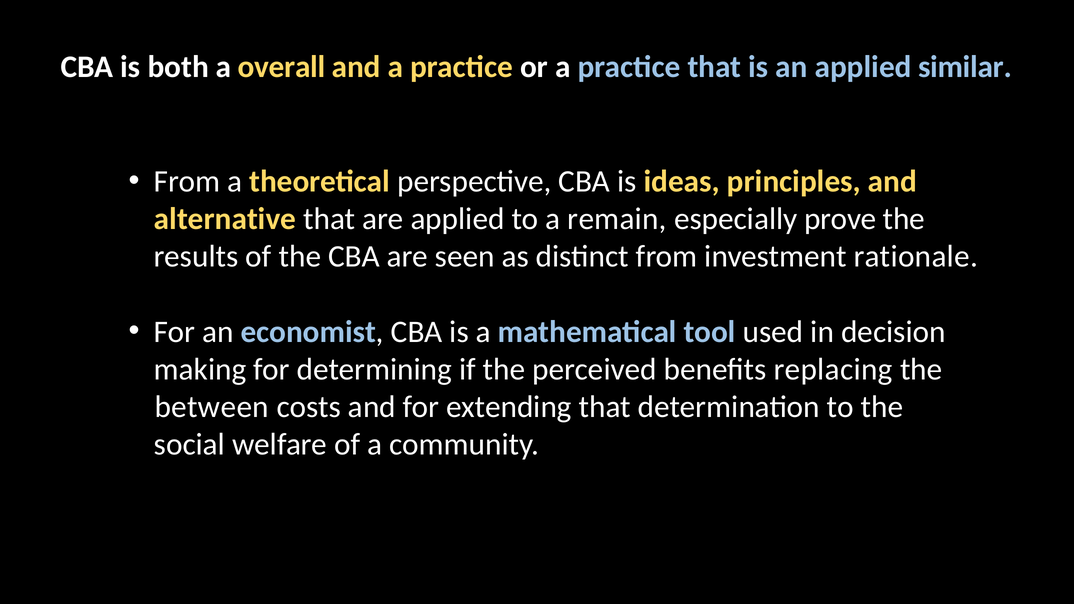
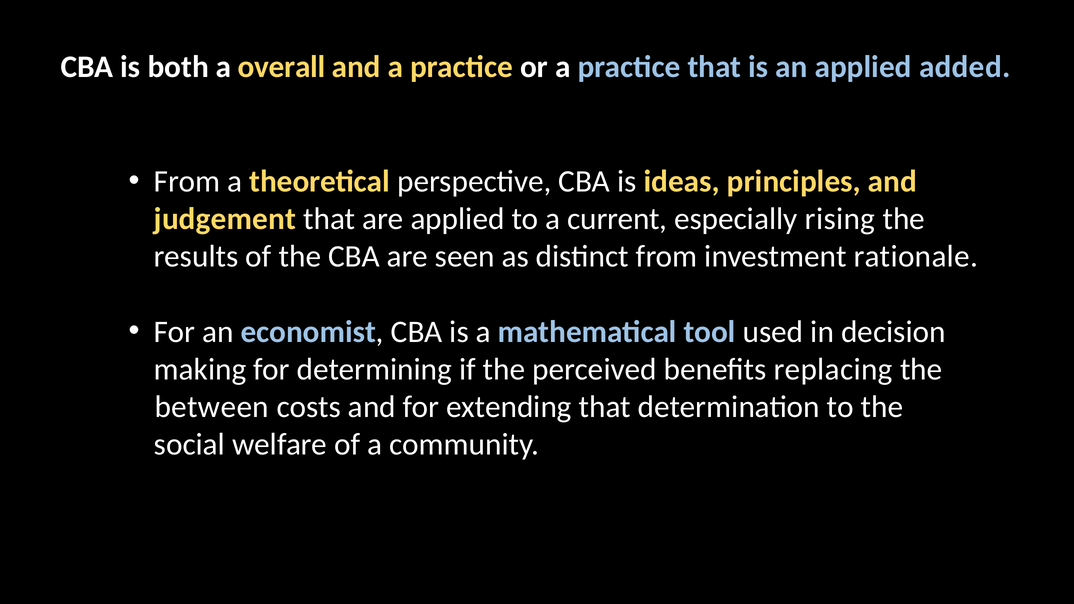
similar: similar -> added
alternative: alternative -> judgement
remain: remain -> current
prove: prove -> rising
